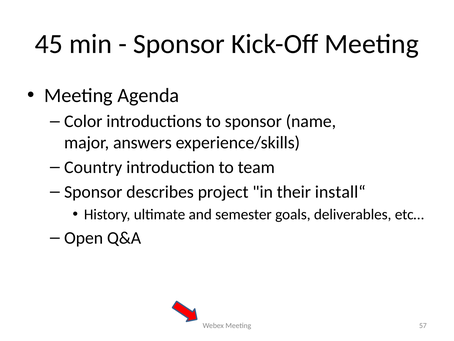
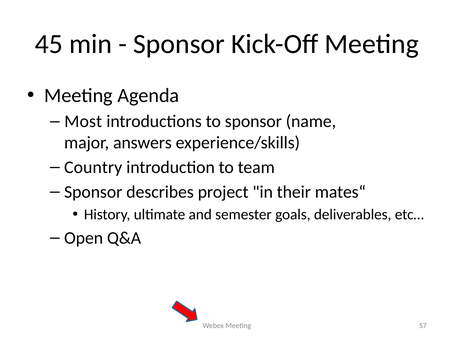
Color: Color -> Most
install“: install“ -> mates“
